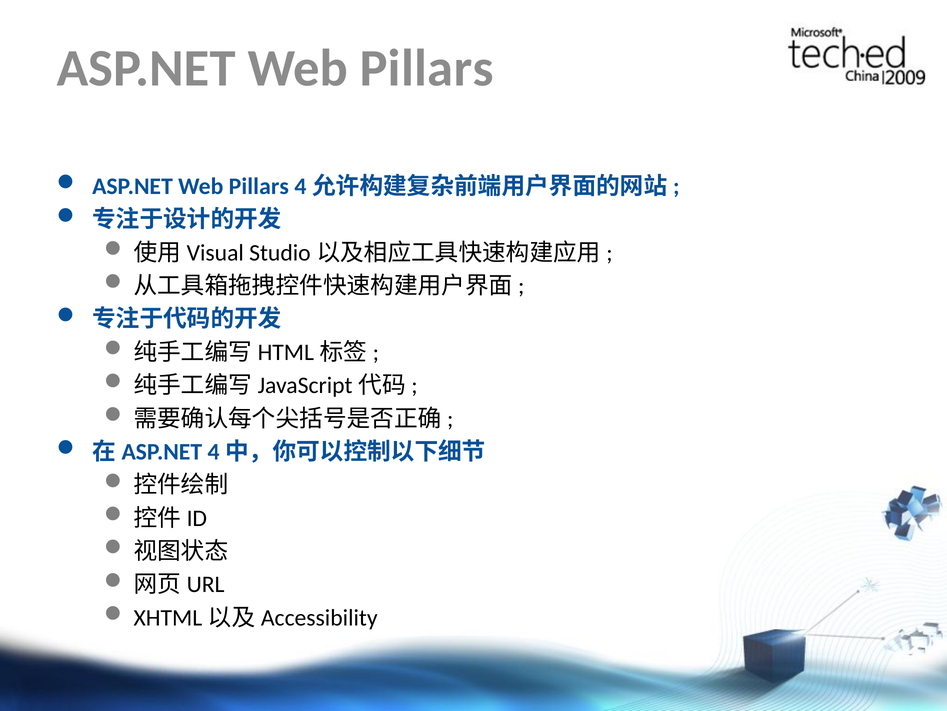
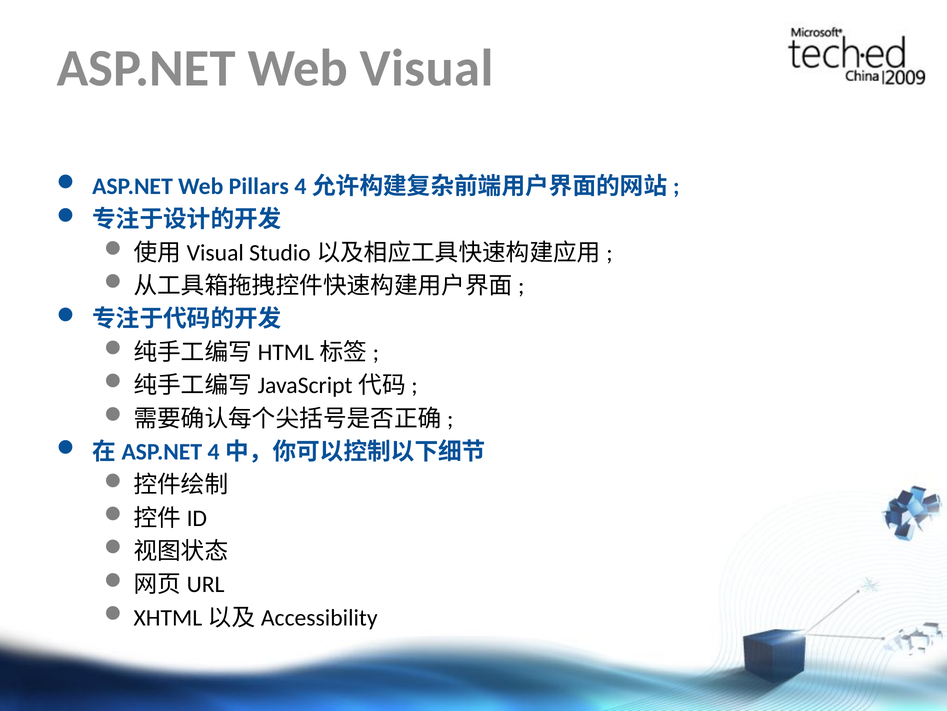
Pillars at (427, 68): Pillars -> Visual
